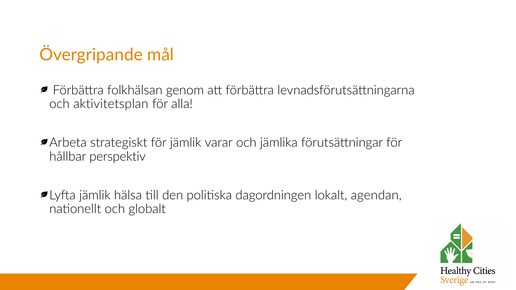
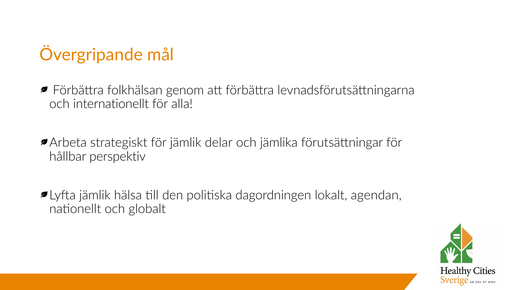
aktivitetsplan: aktivitetsplan -> internationellt
varar: varar -> delar
